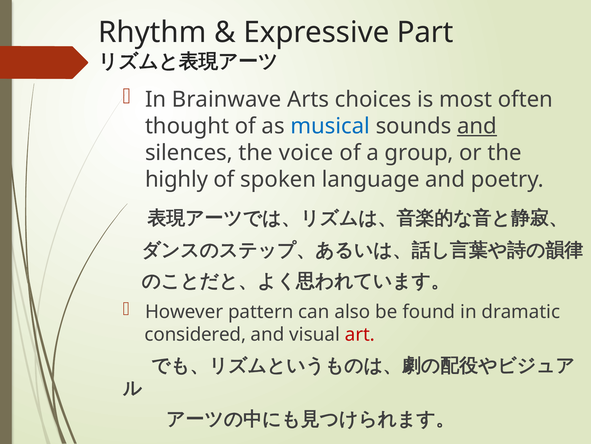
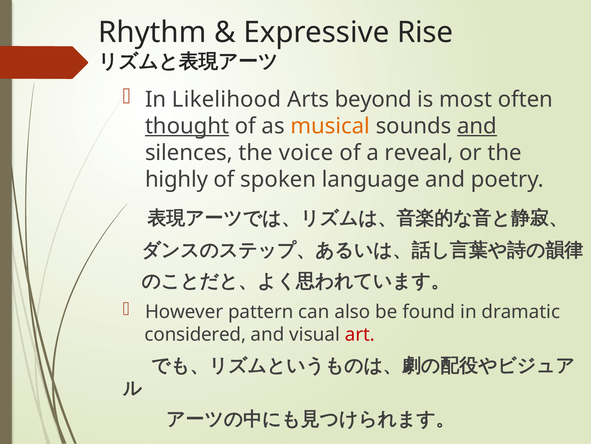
Part: Part -> Rise
Brainwave: Brainwave -> Likelihood
choices: choices -> beyond
thought underline: none -> present
musical colour: blue -> orange
group: group -> reveal
